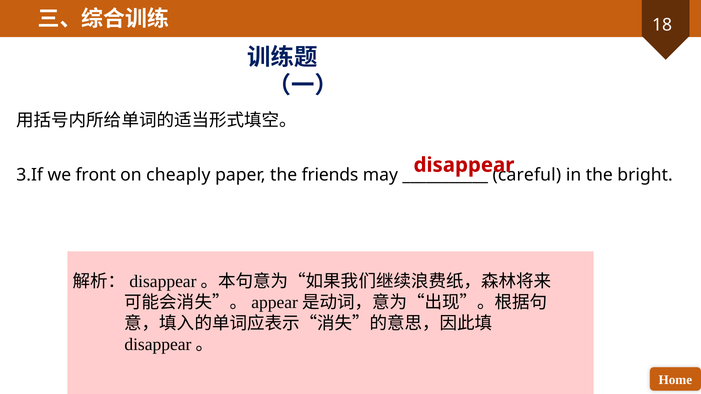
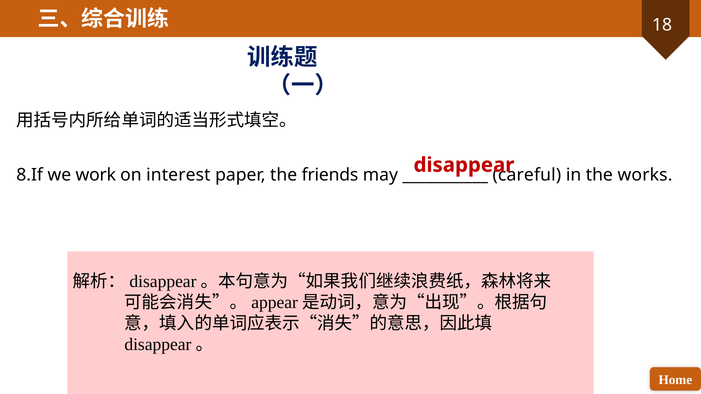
3.If: 3.If -> 8.If
front: front -> work
cheaply: cheaply -> interest
bright: bright -> works
